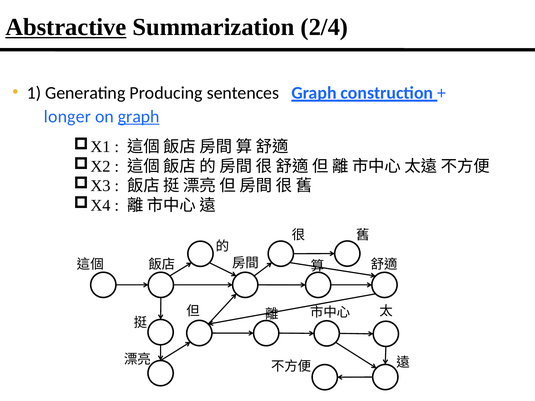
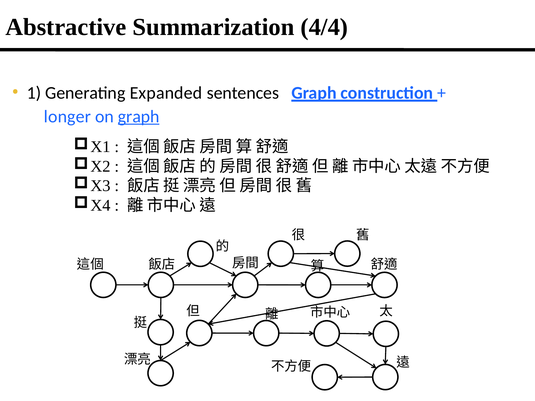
Abstractive underline: present -> none
2/4: 2/4 -> 4/4
Producing: Producing -> Expanded
